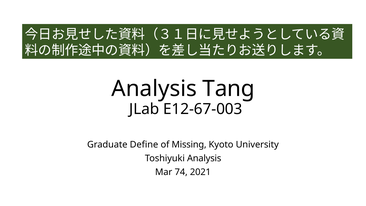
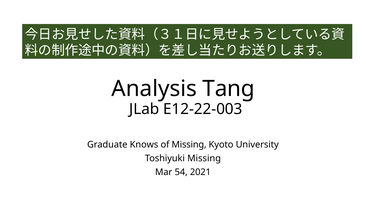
E12-67-003: E12-67-003 -> E12-22-003
Define: Define -> Knows
Toshiyuki Analysis: Analysis -> Missing
74: 74 -> 54
